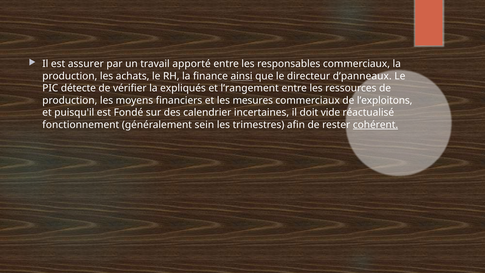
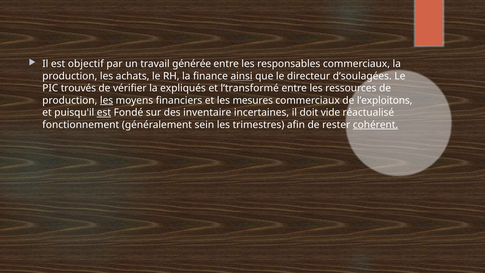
assurer: assurer -> objectif
apporté: apporté -> générée
d’panneaux: d’panneaux -> d’soulagées
détecte: détecte -> trouvés
l’rangement: l’rangement -> l’transformé
les at (107, 100) underline: none -> present
est at (104, 112) underline: none -> present
calendrier: calendrier -> inventaire
